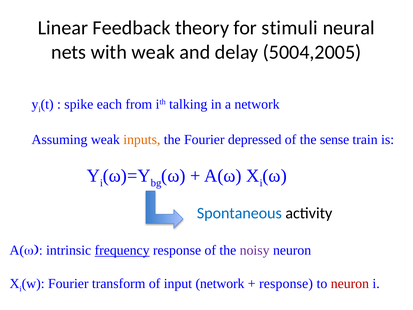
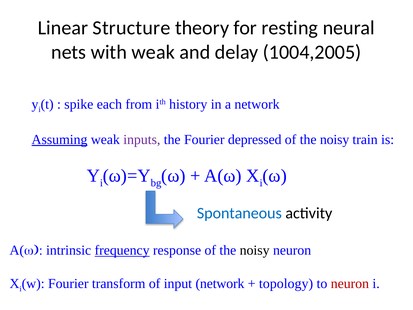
Feedback: Feedback -> Structure
stimuli: stimuli -> resting
5004,2005: 5004,2005 -> 1004,2005
talking: talking -> history
Assuming underline: none -> present
inputs colour: orange -> purple
sense at (335, 139): sense -> noisy
noisy at (255, 250) colour: purple -> black
response at (286, 283): response -> topology
